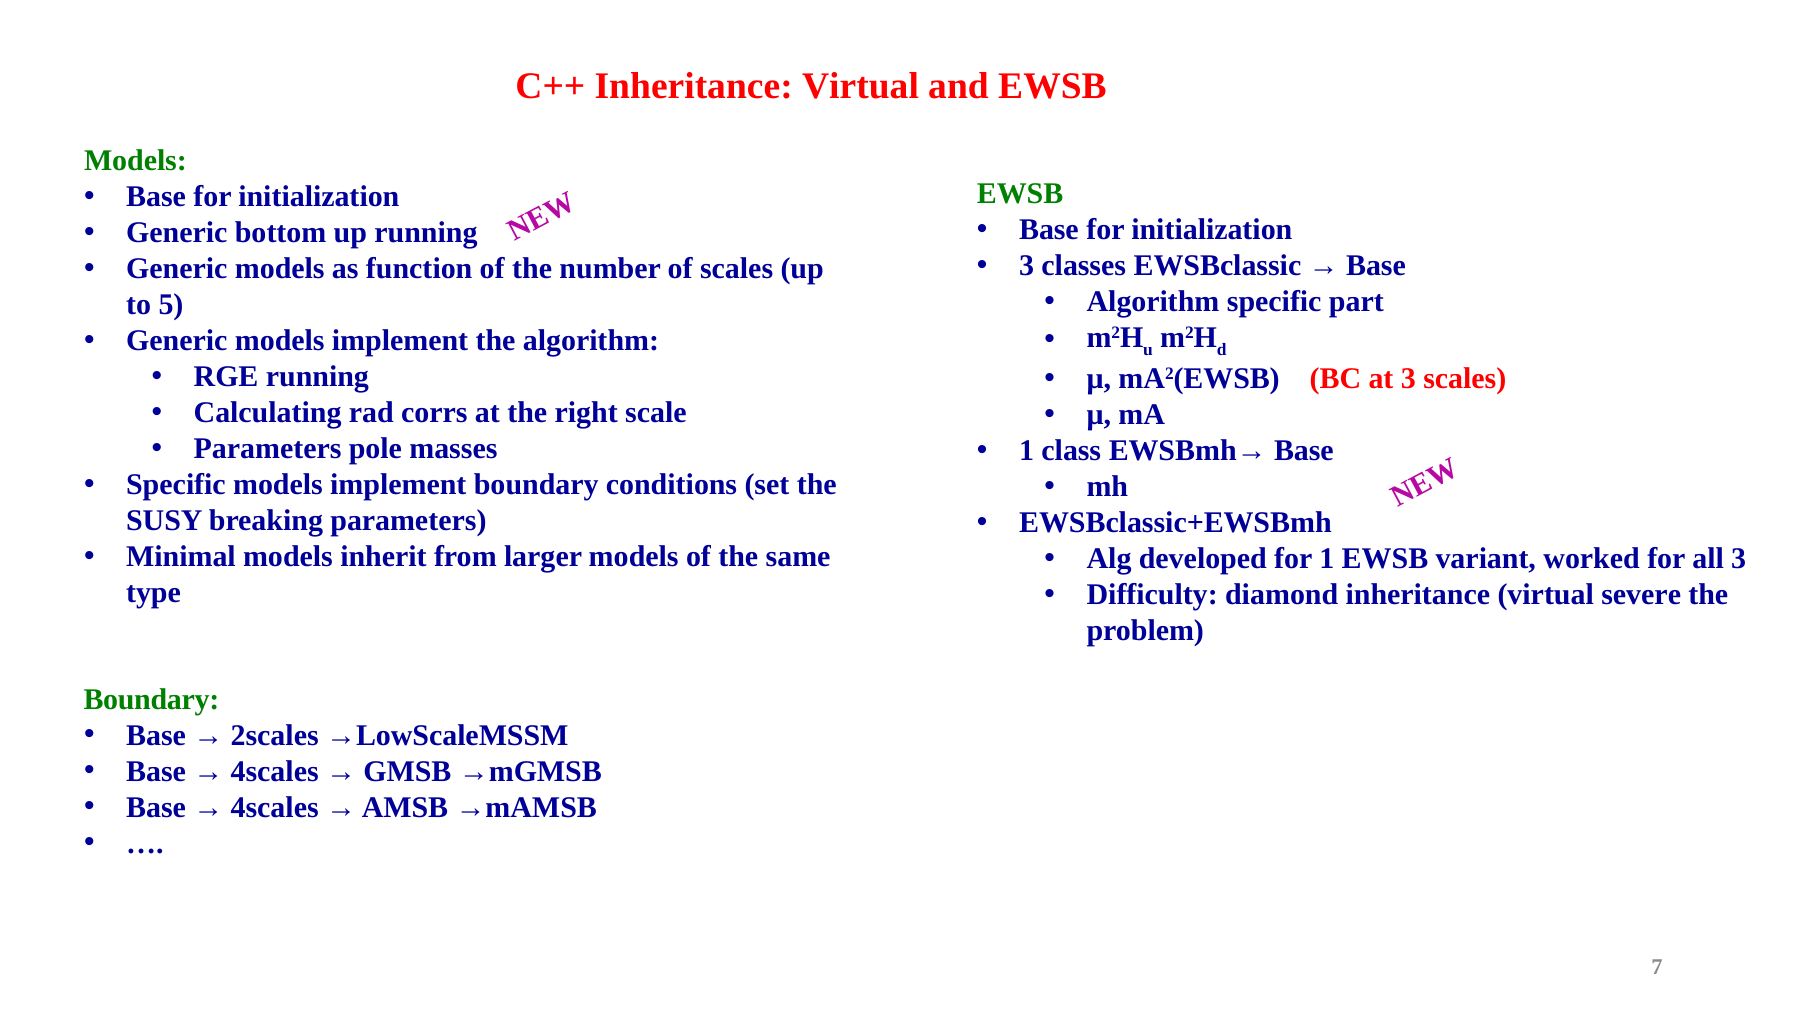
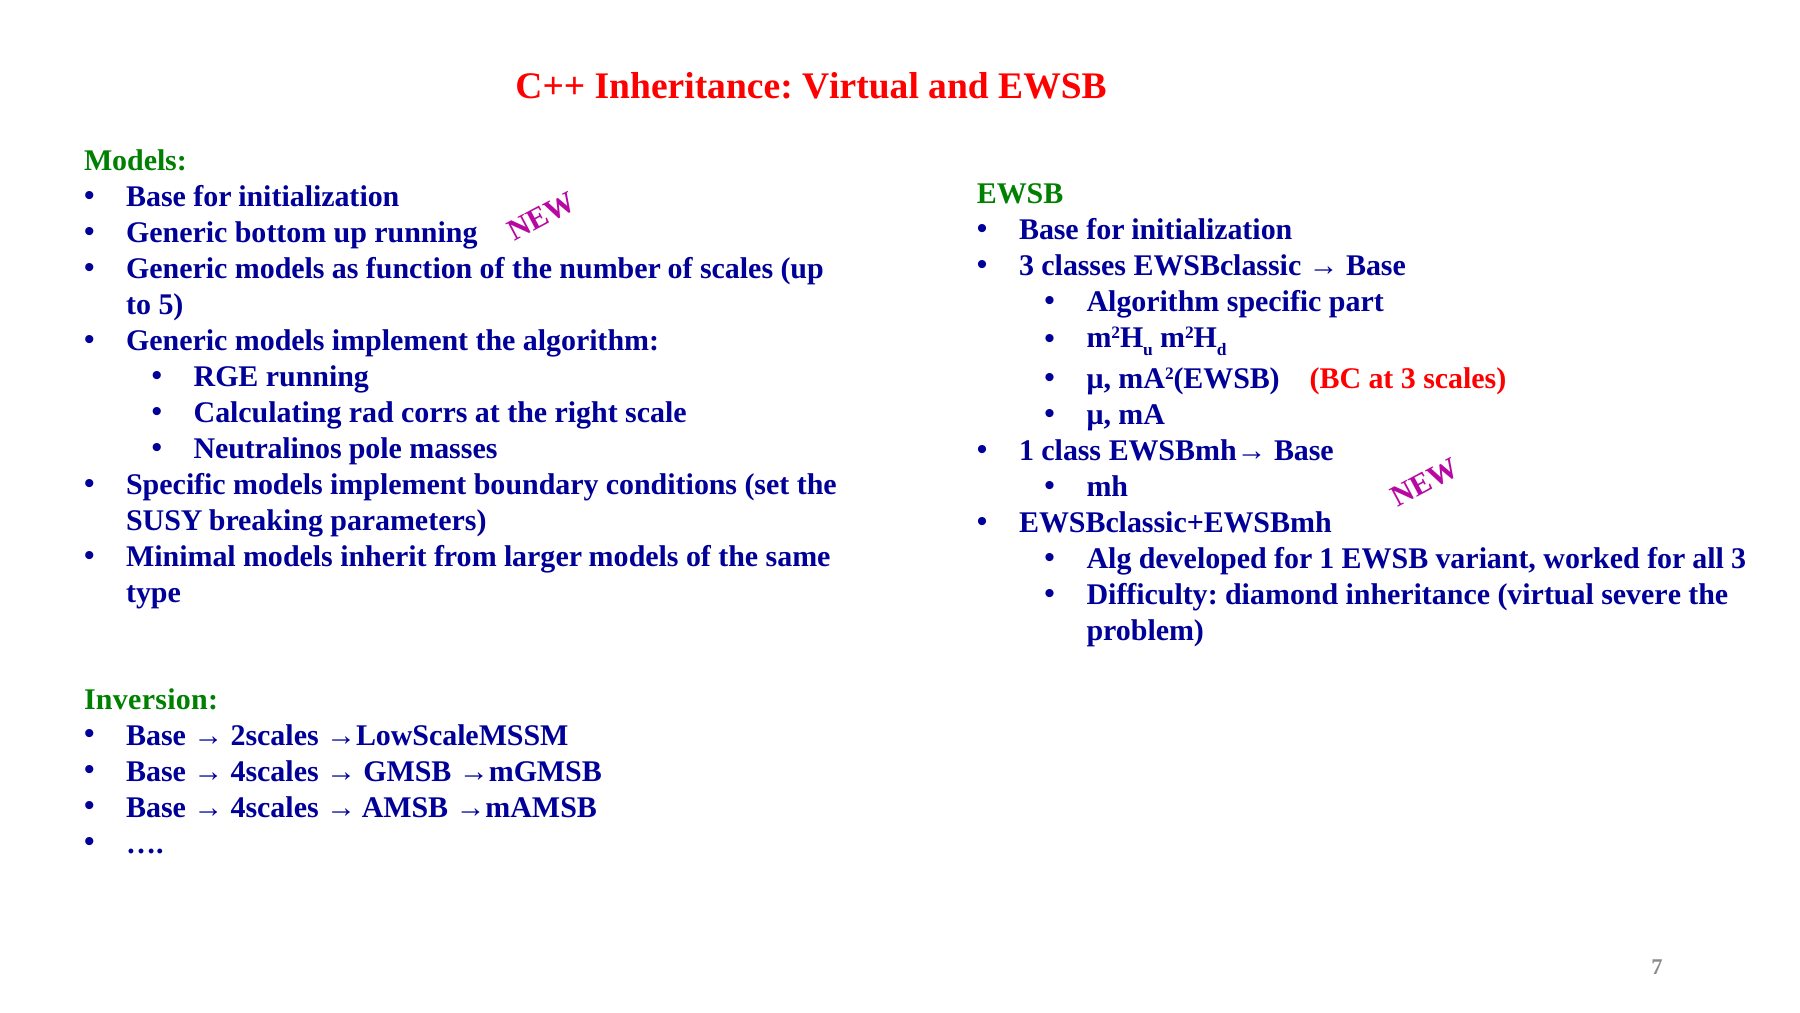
Parameters at (268, 449): Parameters -> Neutralinos
Boundary at (151, 699): Boundary -> Inversion
